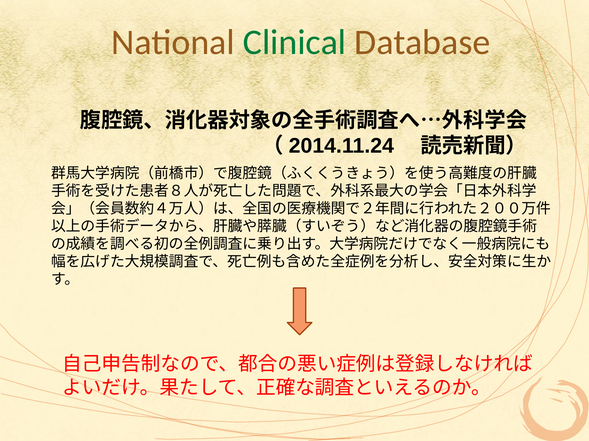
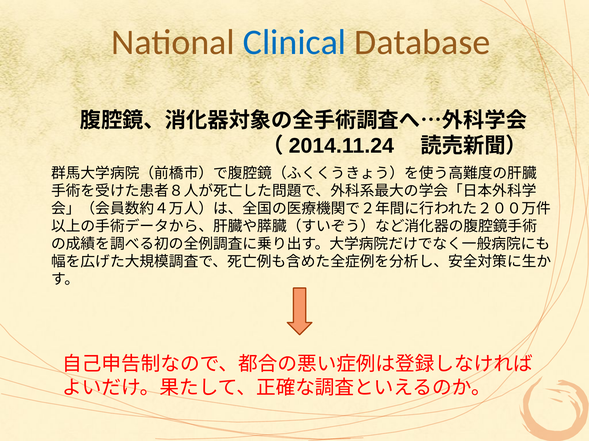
Clinical colour: green -> blue
